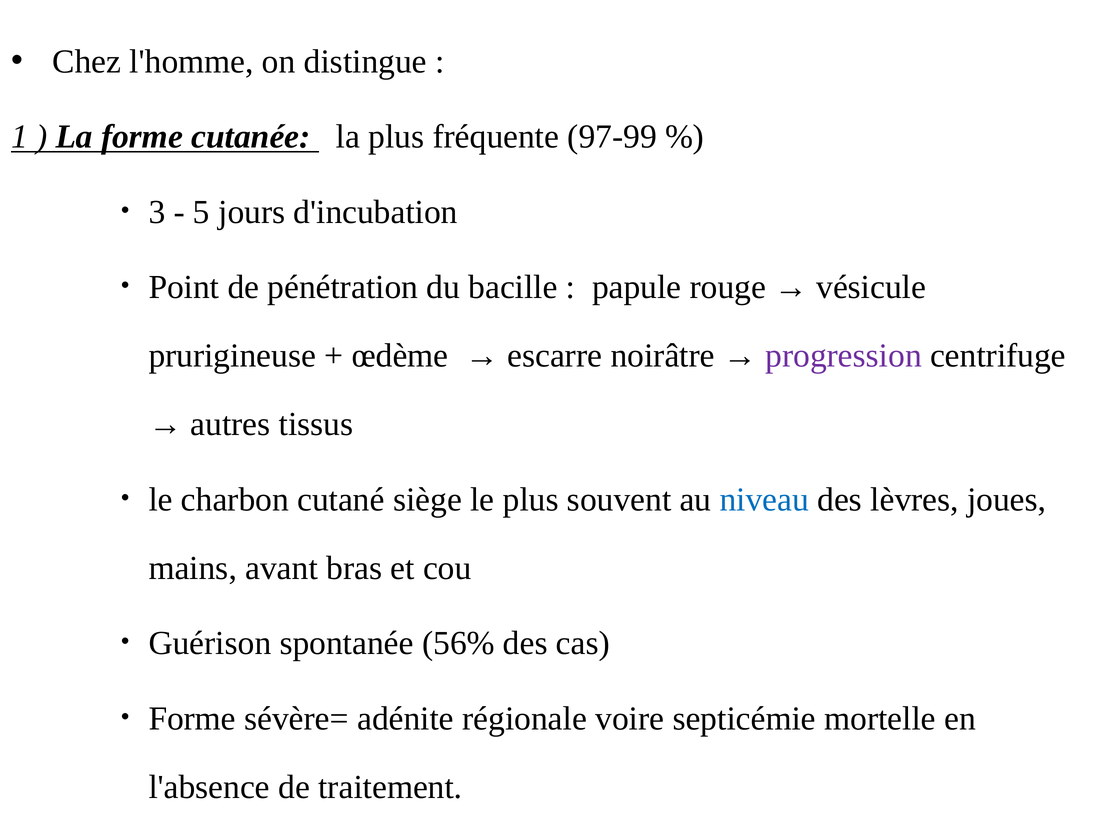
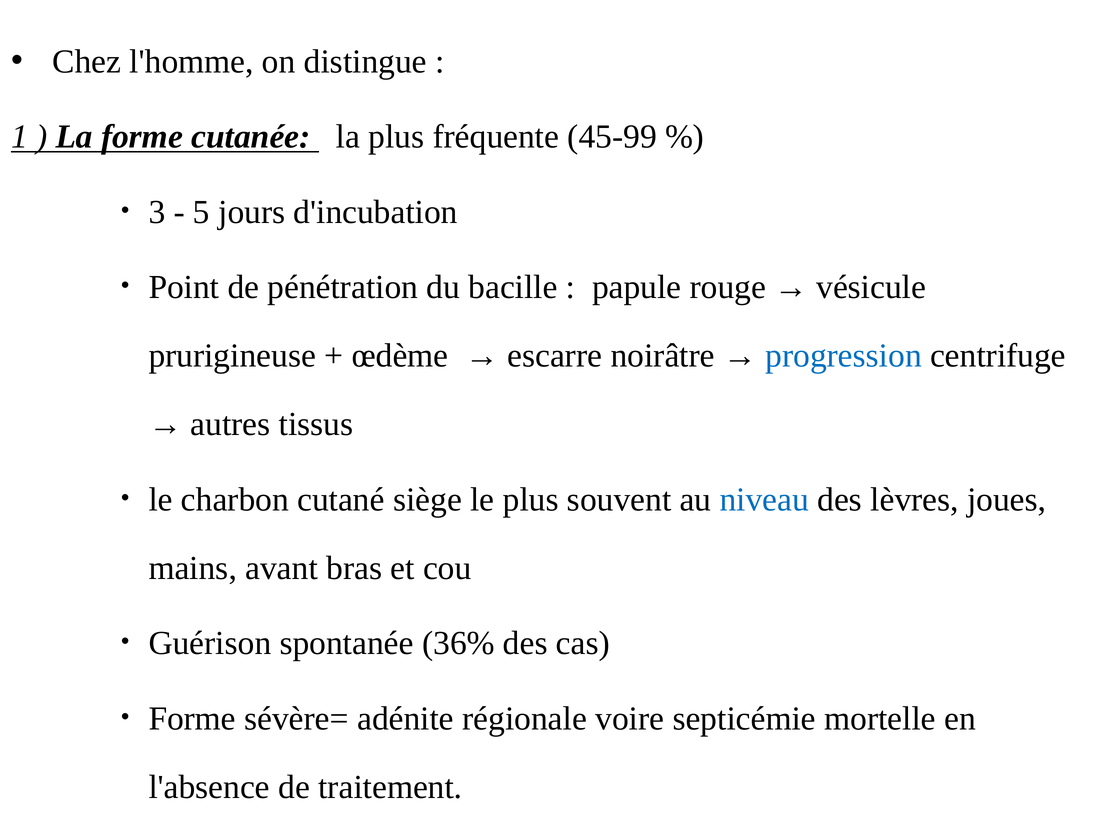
97-99: 97-99 -> 45-99
progression colour: purple -> blue
56%: 56% -> 36%
